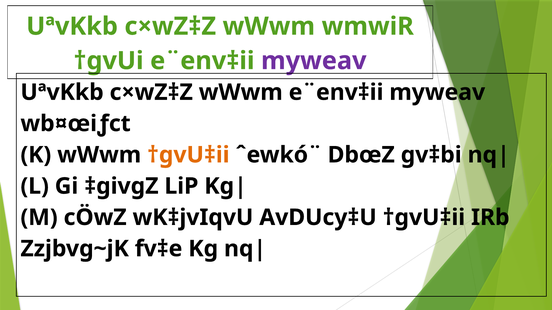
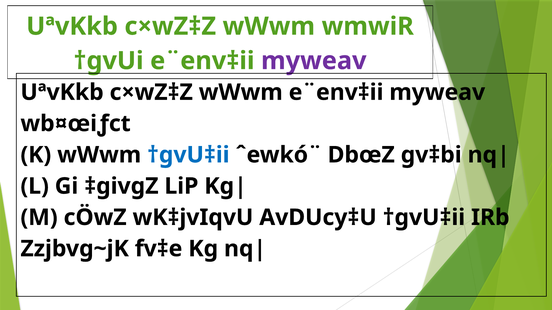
†gvU‡ii at (188, 155) colour: orange -> blue
